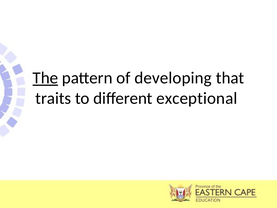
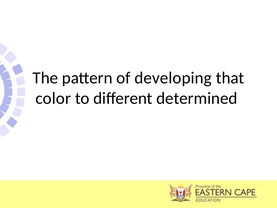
The underline: present -> none
traits: traits -> color
exceptional: exceptional -> determined
